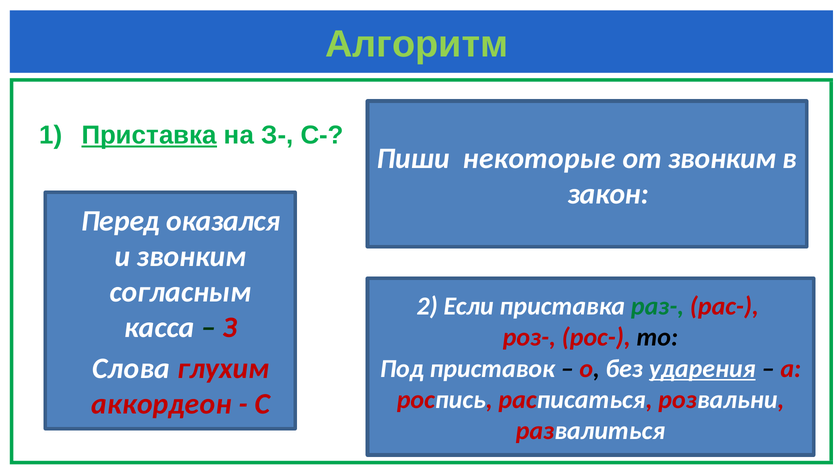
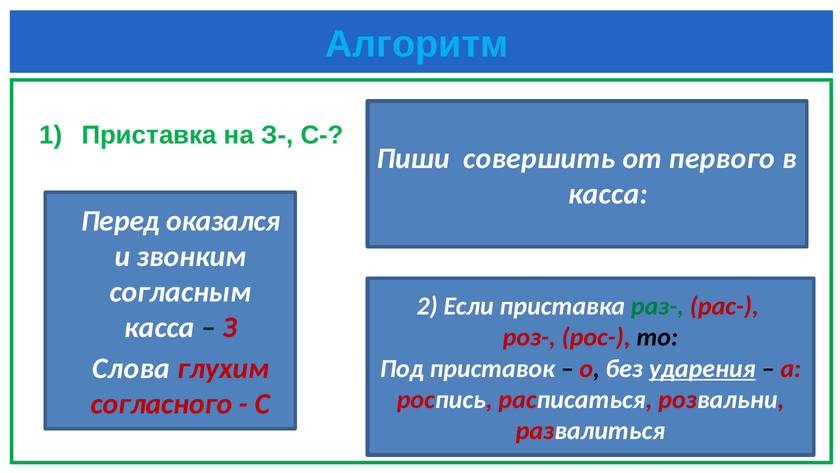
Алгоритм colour: light green -> light blue
Приставка at (149, 135) underline: present -> none
некоторые: некоторые -> совершить
от звонким: звонким -> первого
закон at (608, 194): закон -> касса
аккордеон: аккордеон -> согласного
